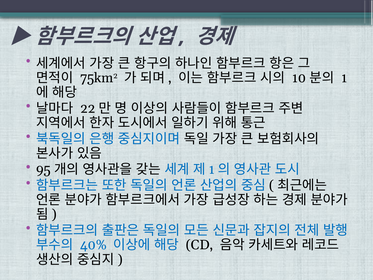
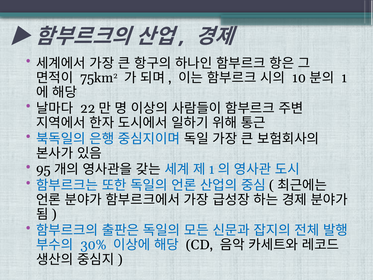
40%: 40% -> 30%
